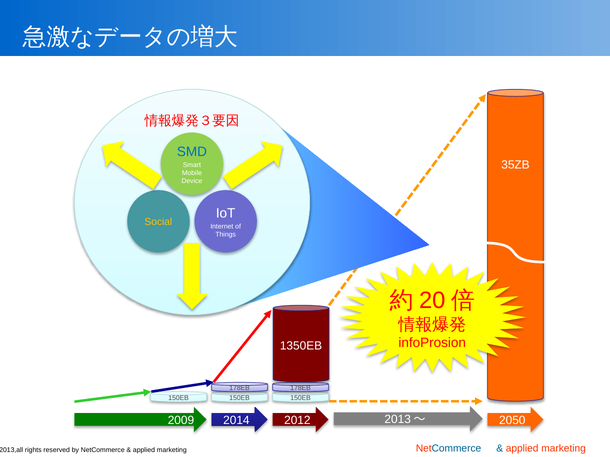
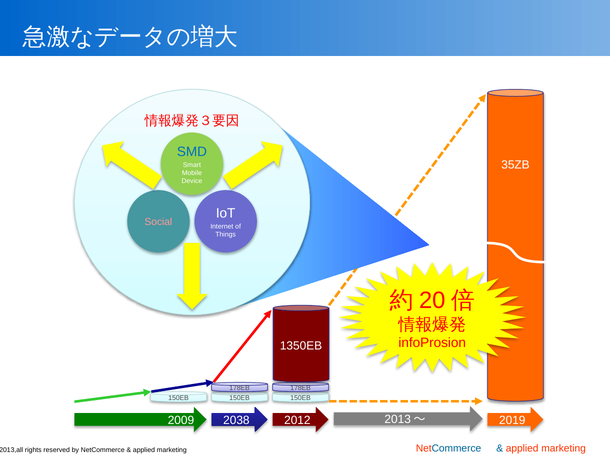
Social colour: yellow -> pink
2014: 2014 -> 2038
2050: 2050 -> 2019
